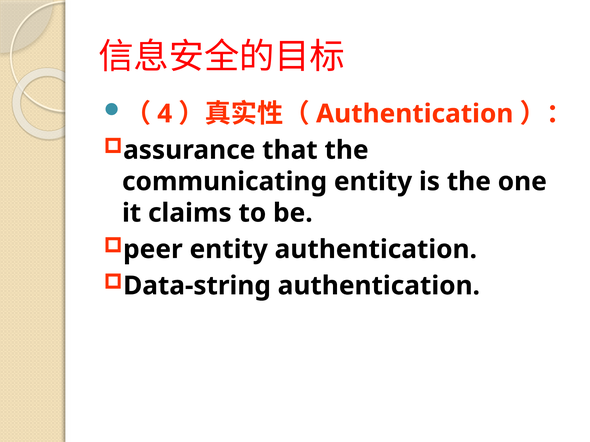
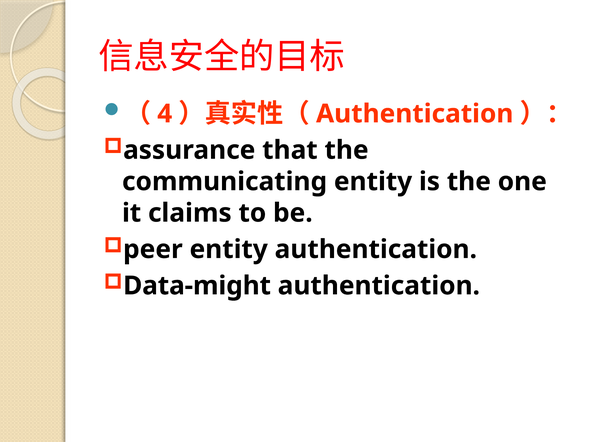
Data-string: Data-string -> Data-might
